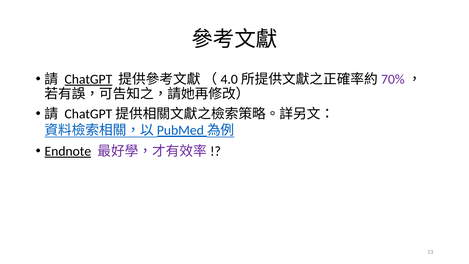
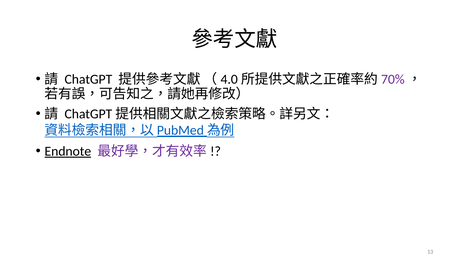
ChatGPT underline: present -> none
